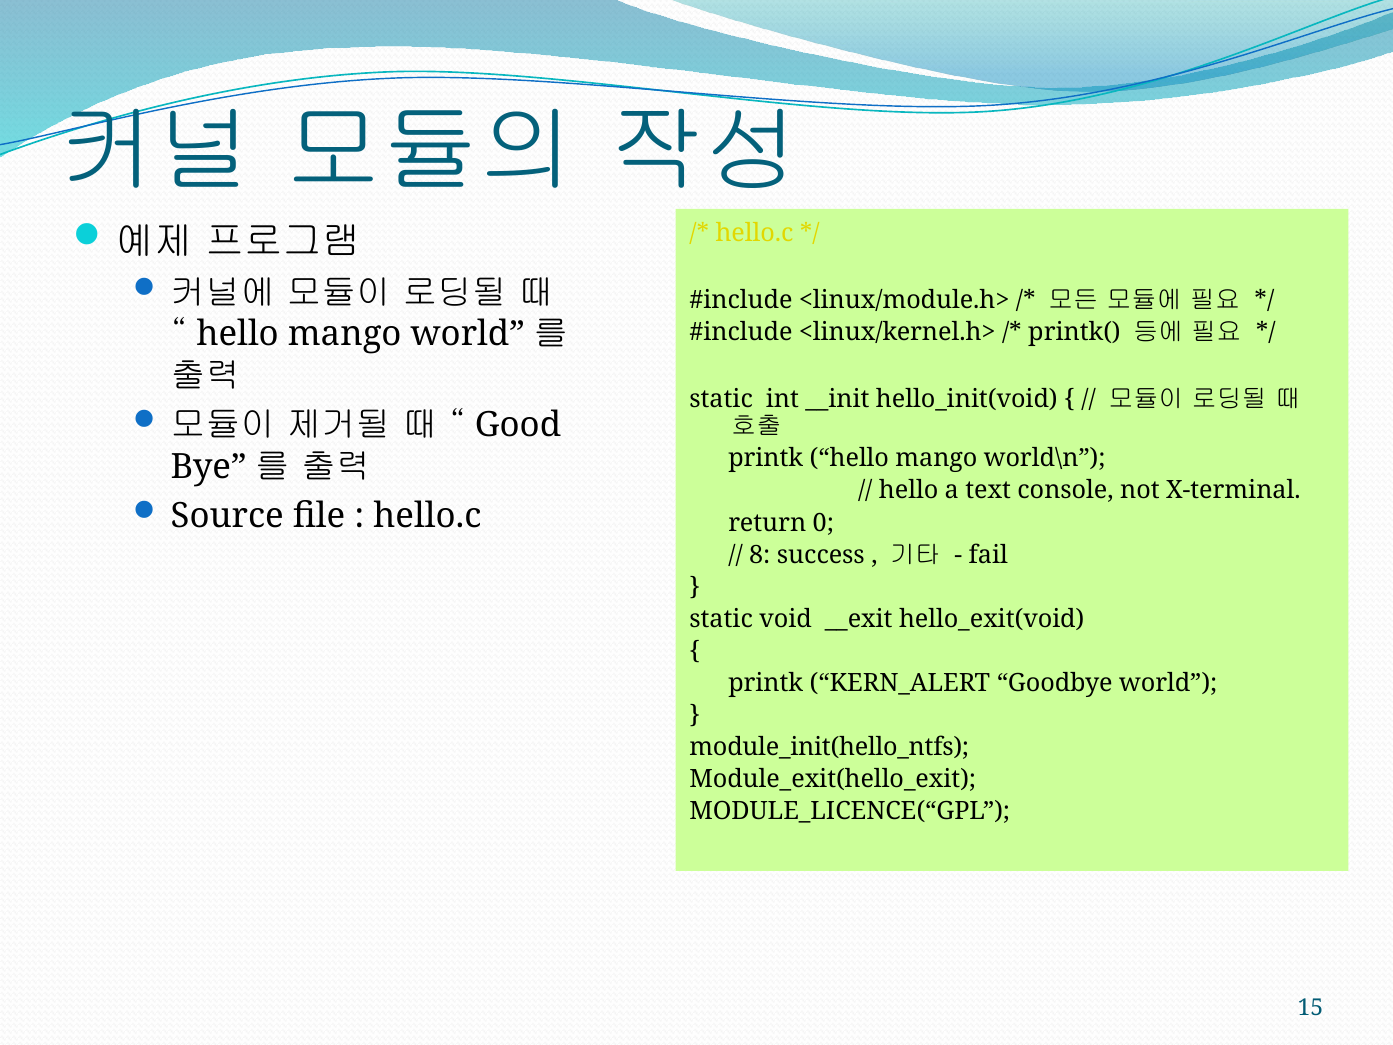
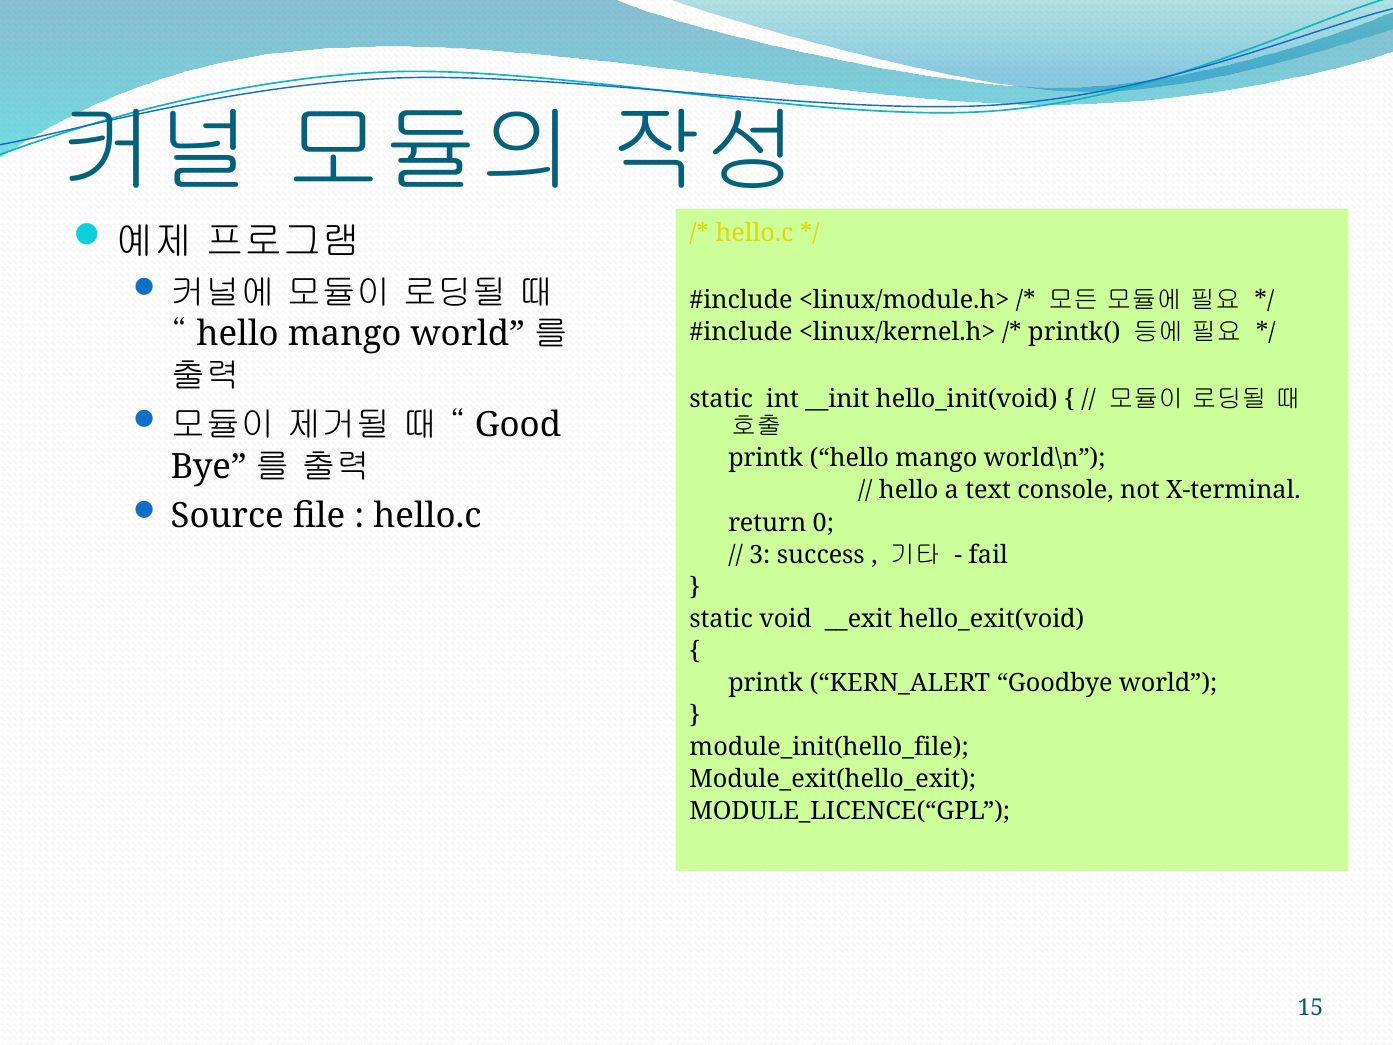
8: 8 -> 3
module_init(hello_ntfs: module_init(hello_ntfs -> module_init(hello_file
